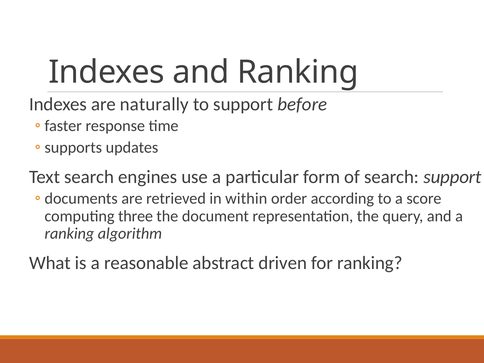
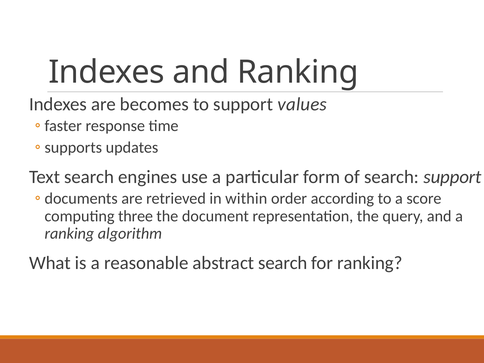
naturally: naturally -> becomes
before: before -> values
abstract driven: driven -> search
